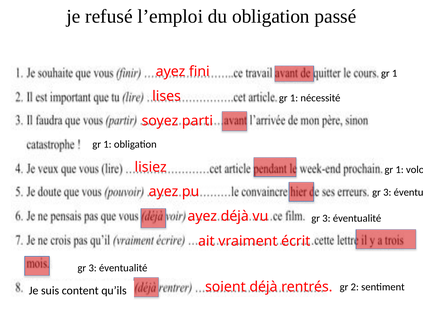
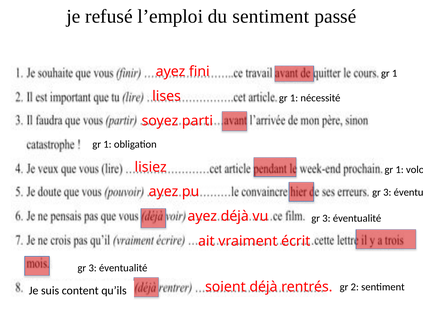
du obligation: obligation -> sentiment
